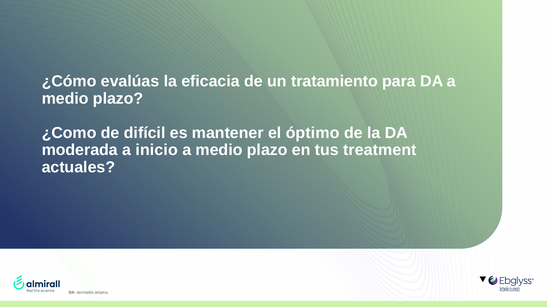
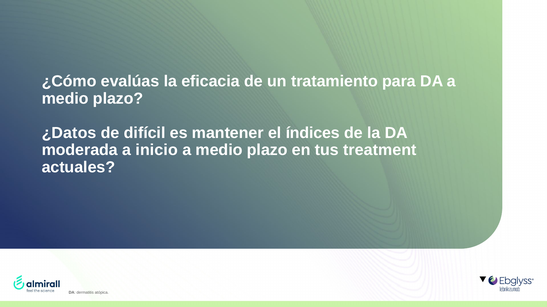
¿Como: ¿Como -> ¿Datos
óptimo: óptimo -> índices
